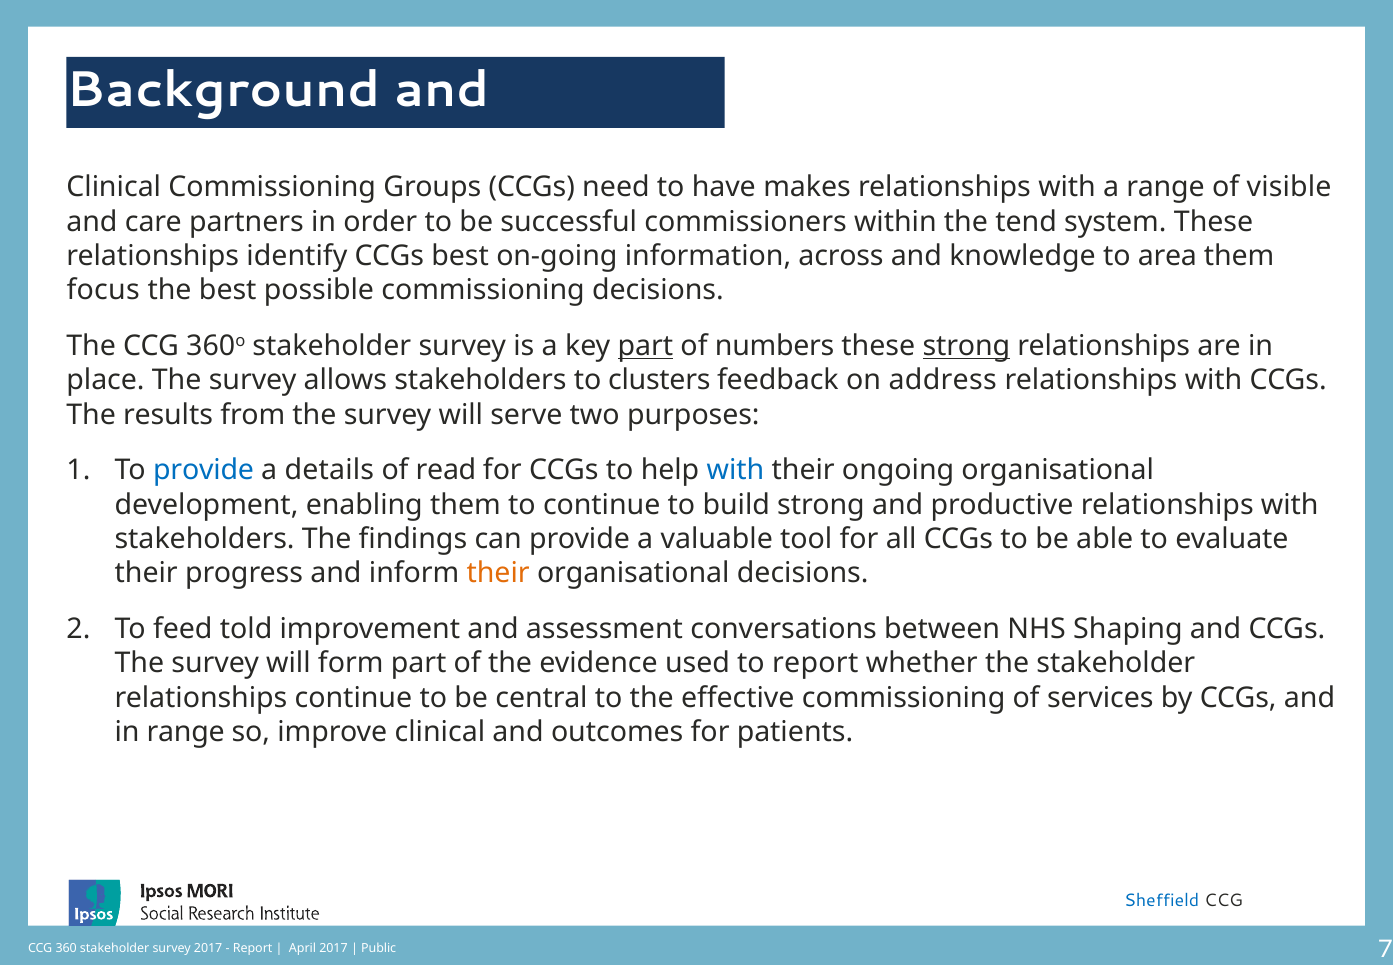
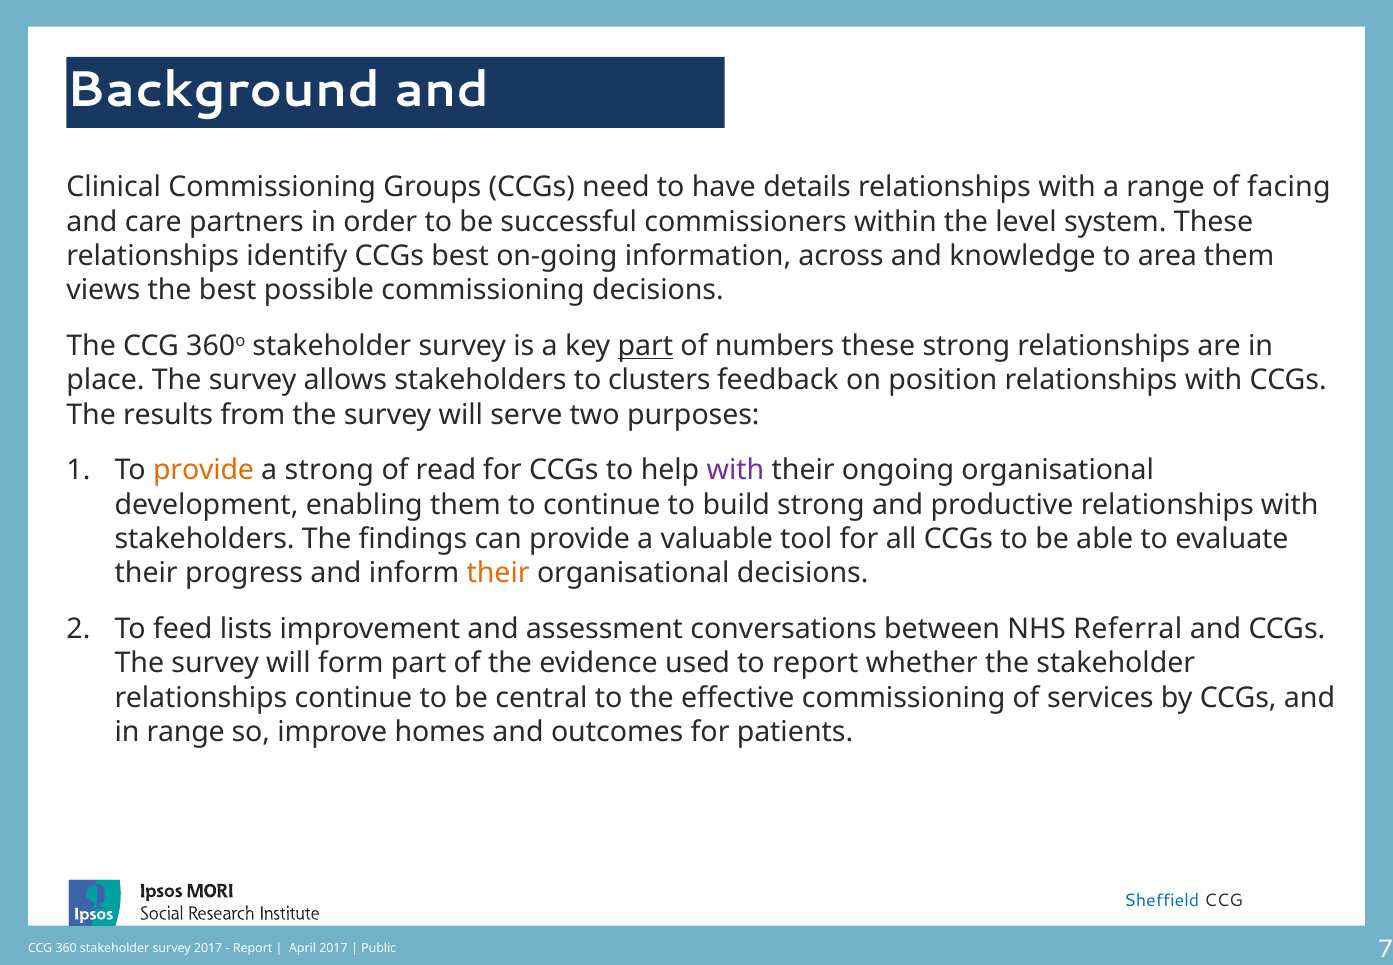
makes: makes -> details
visible: visible -> facing
tend: tend -> level
focus: focus -> views
strong at (966, 346) underline: present -> none
address: address -> position
provide at (204, 470) colour: blue -> orange
a details: details -> strong
with at (736, 470) colour: blue -> purple
told: told -> lists
Shaping: Shaping -> Referral
improve clinical: clinical -> homes
